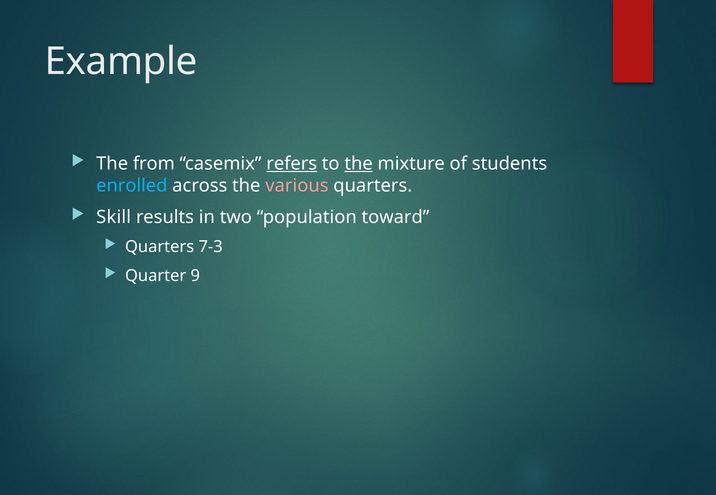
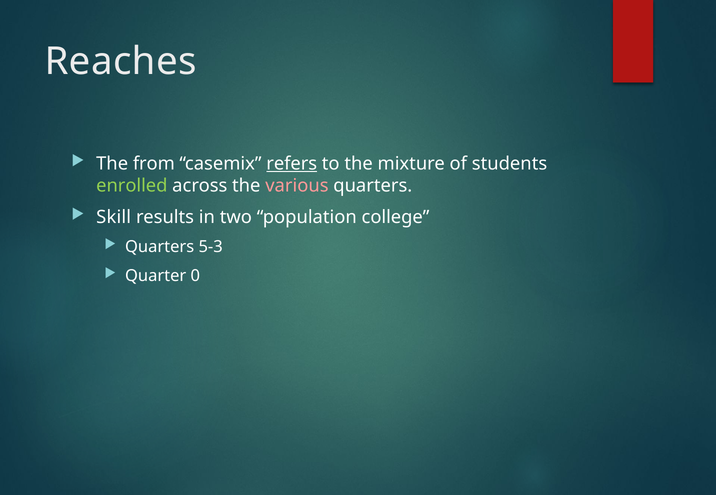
Example: Example -> Reaches
the at (359, 164) underline: present -> none
enrolled colour: light blue -> light green
toward: toward -> college
7-3: 7-3 -> 5-3
9: 9 -> 0
